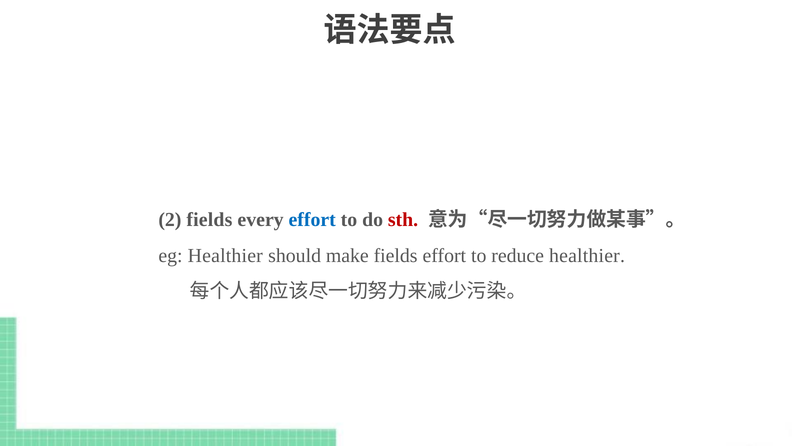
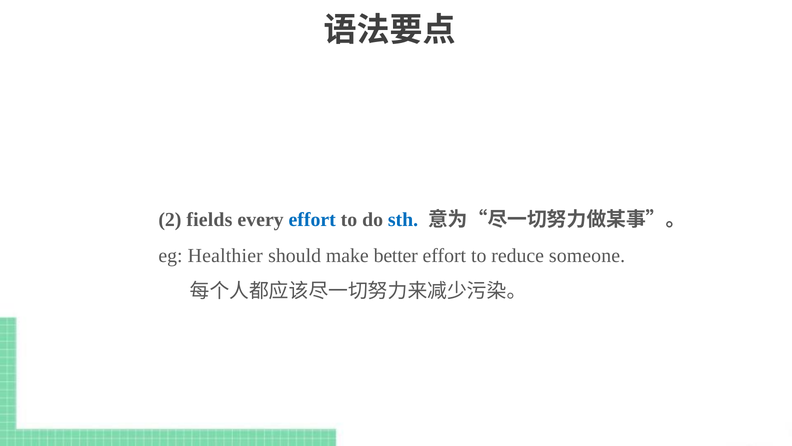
sth colour: red -> blue
make fields: fields -> better
reduce healthier: healthier -> someone
